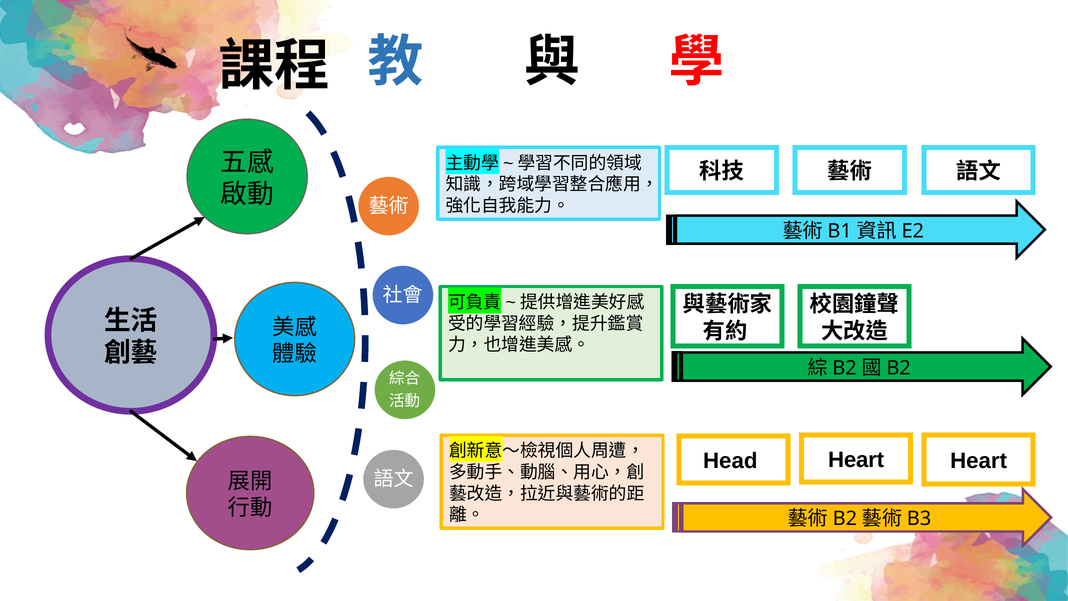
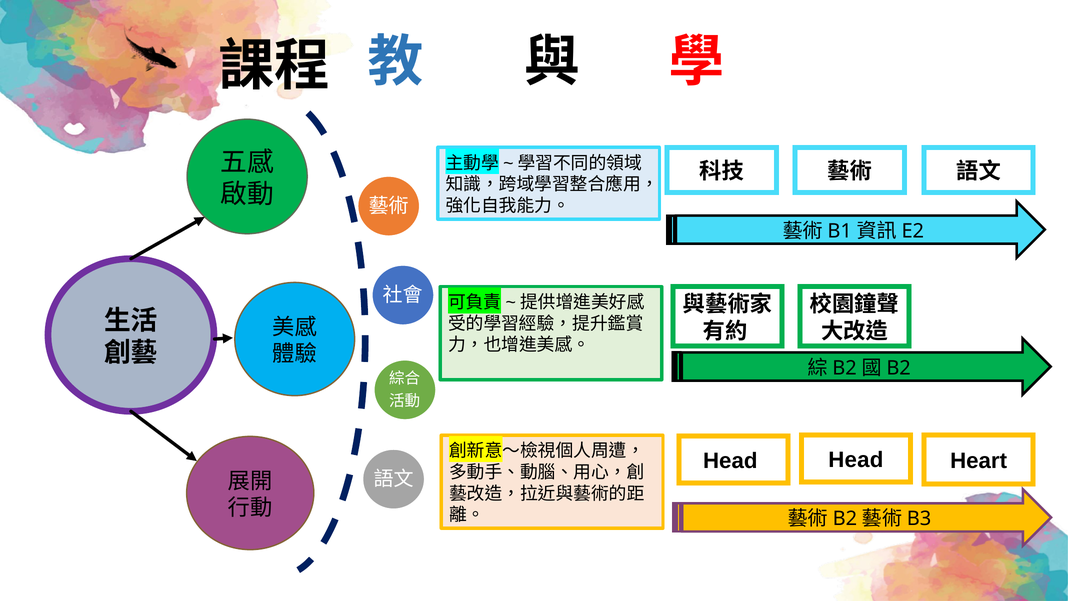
Head Heart: Heart -> Head
